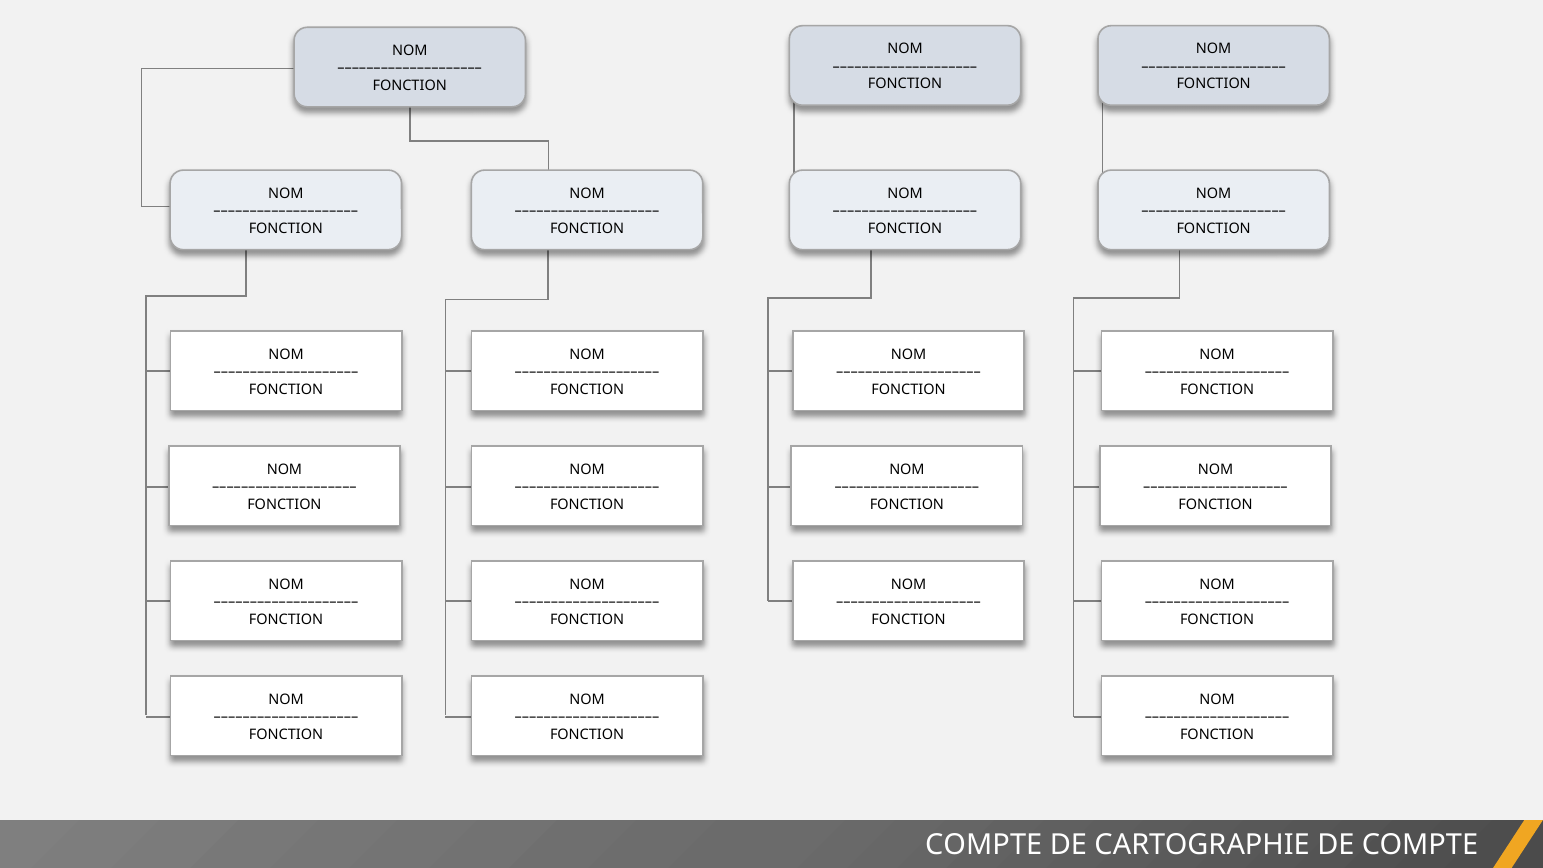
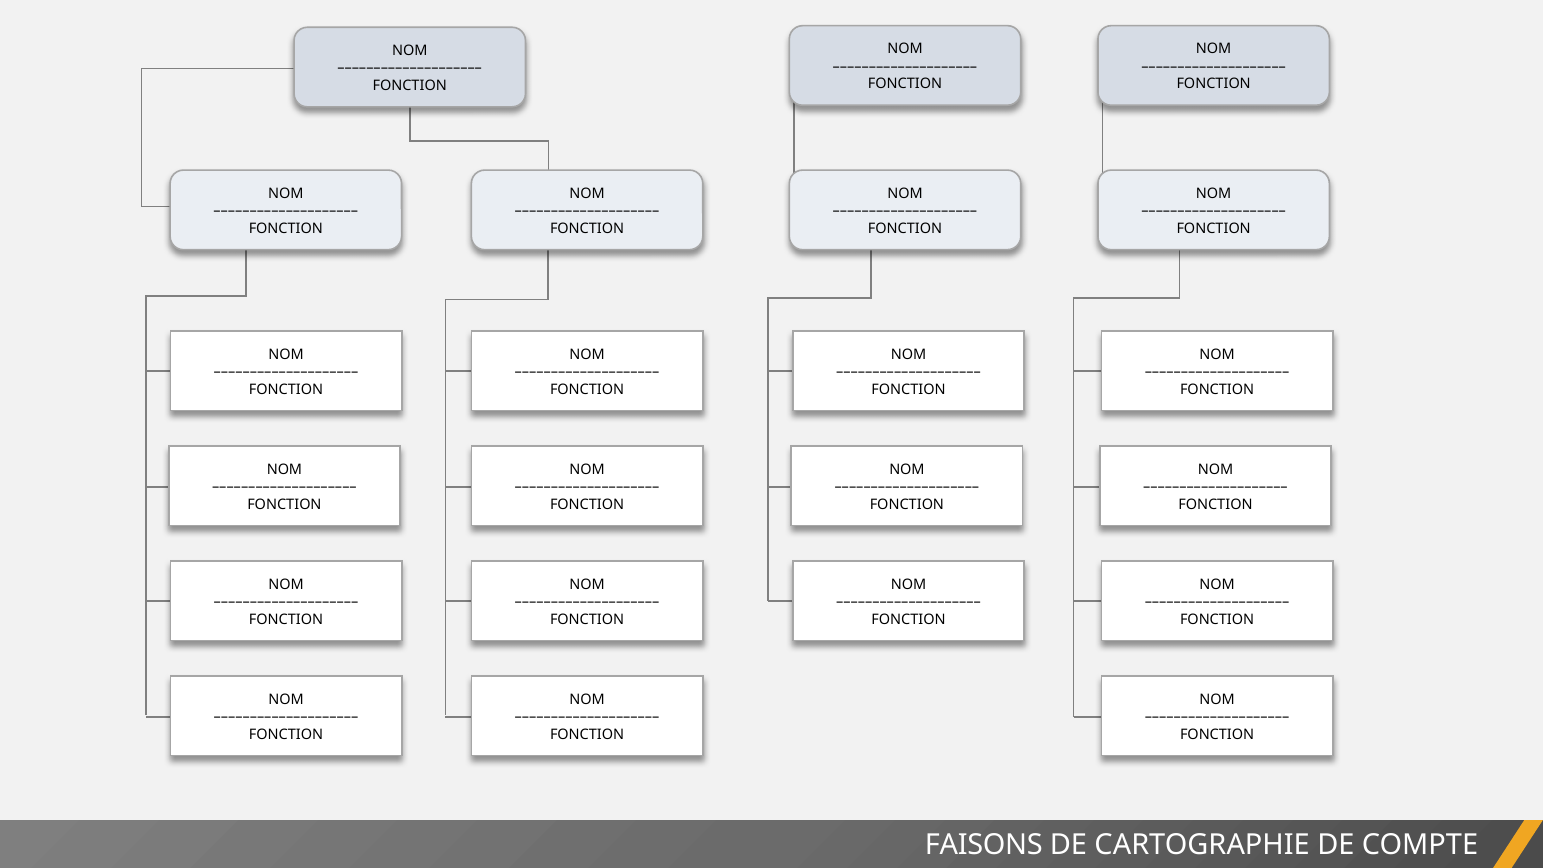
COMPTE at (984, 845): COMPTE -> FAISONS
